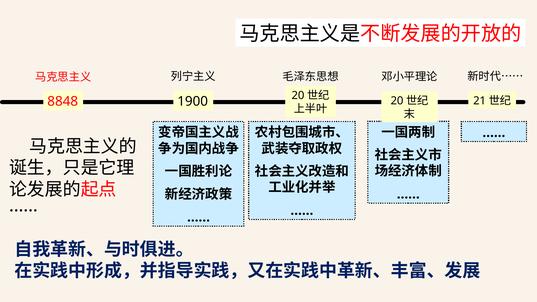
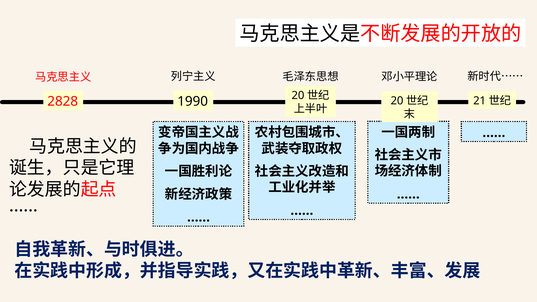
8848: 8848 -> 2828
1900: 1900 -> 1990
